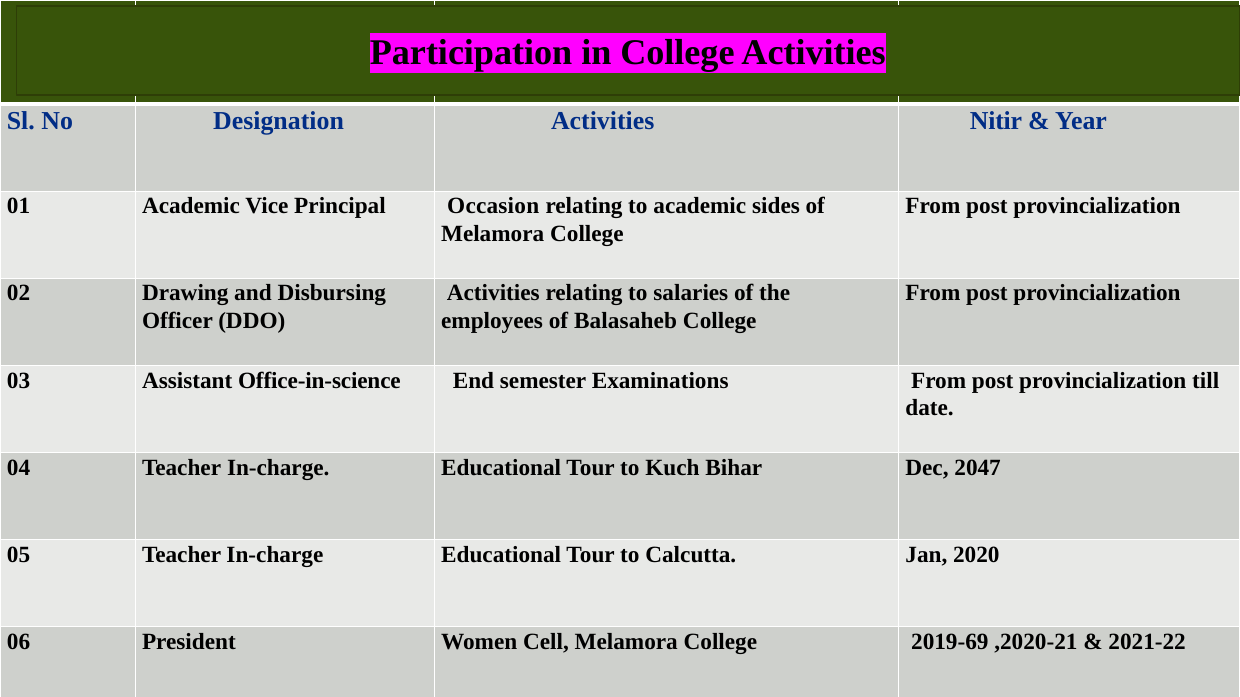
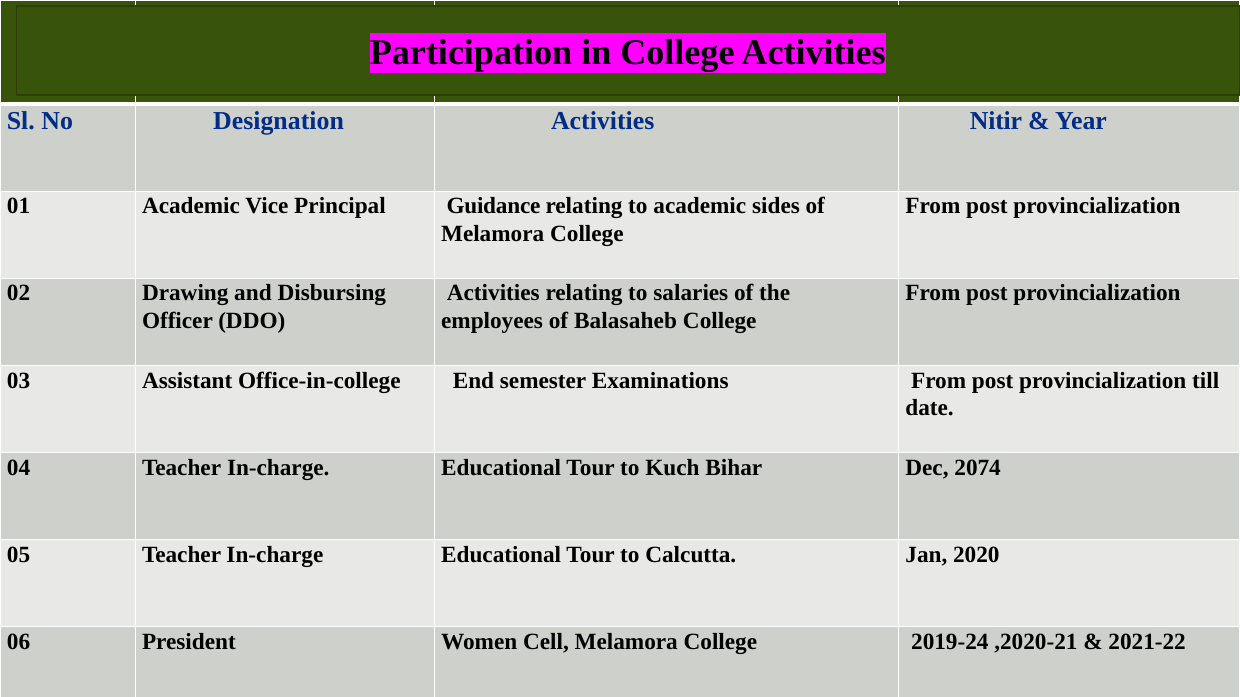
Occasion: Occasion -> Guidance
Office-in-science: Office-in-science -> Office-in-college
2047: 2047 -> 2074
2019-69: 2019-69 -> 2019-24
